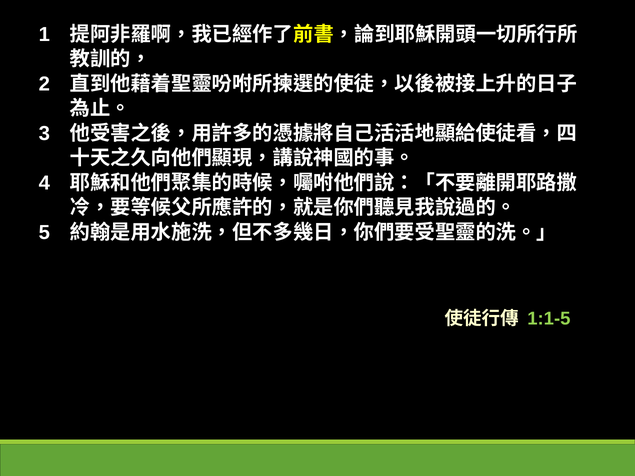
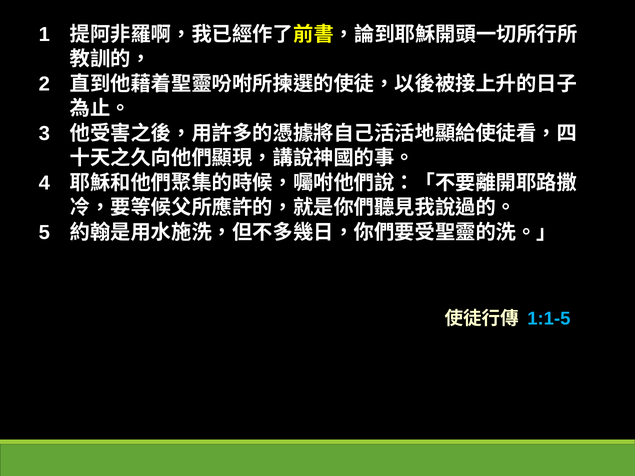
1:1-5 colour: light green -> light blue
